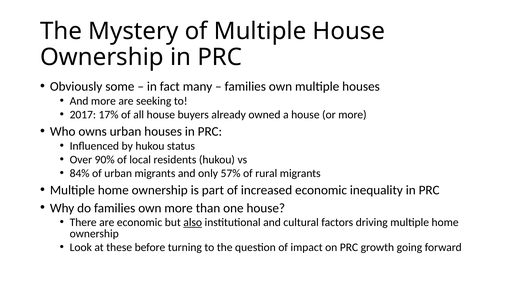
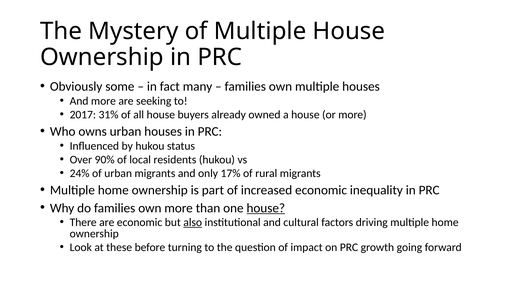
17%: 17% -> 31%
84%: 84% -> 24%
57%: 57% -> 17%
house at (266, 208) underline: none -> present
